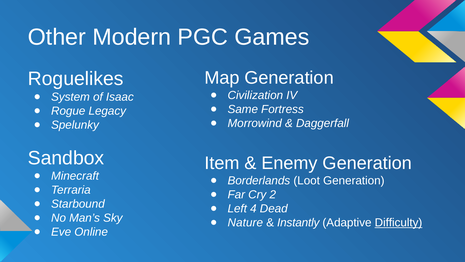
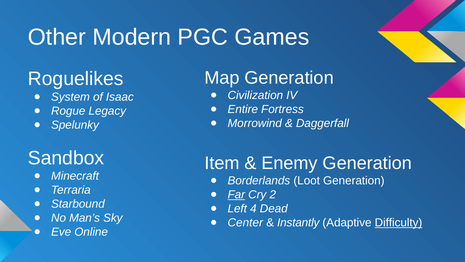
Same: Same -> Entire
Far underline: none -> present
Nature: Nature -> Center
